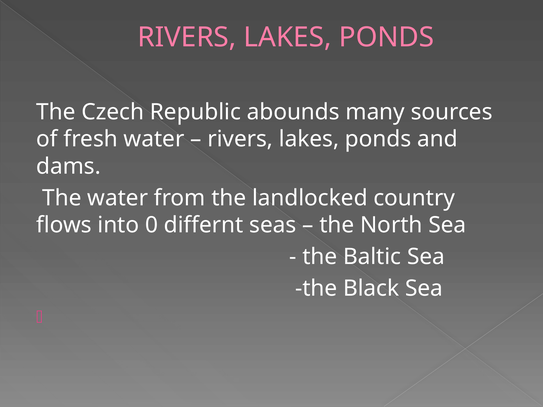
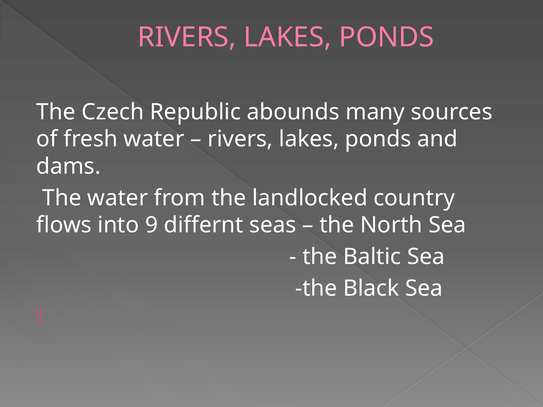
0: 0 -> 9
